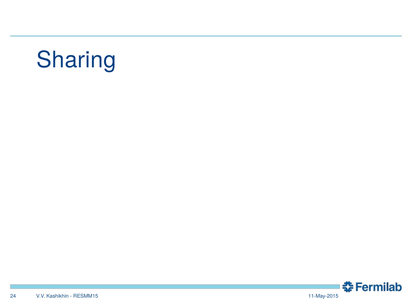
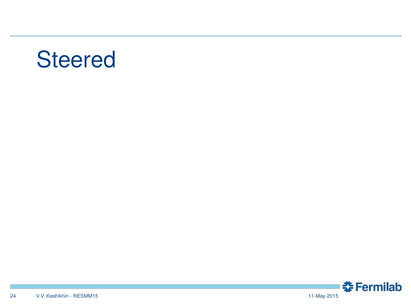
Sharing: Sharing -> Steered
